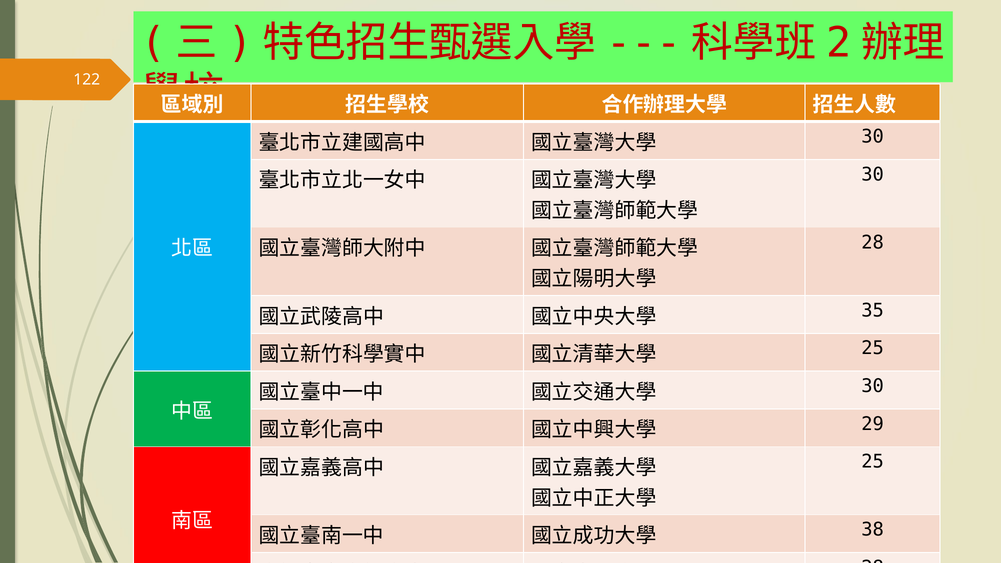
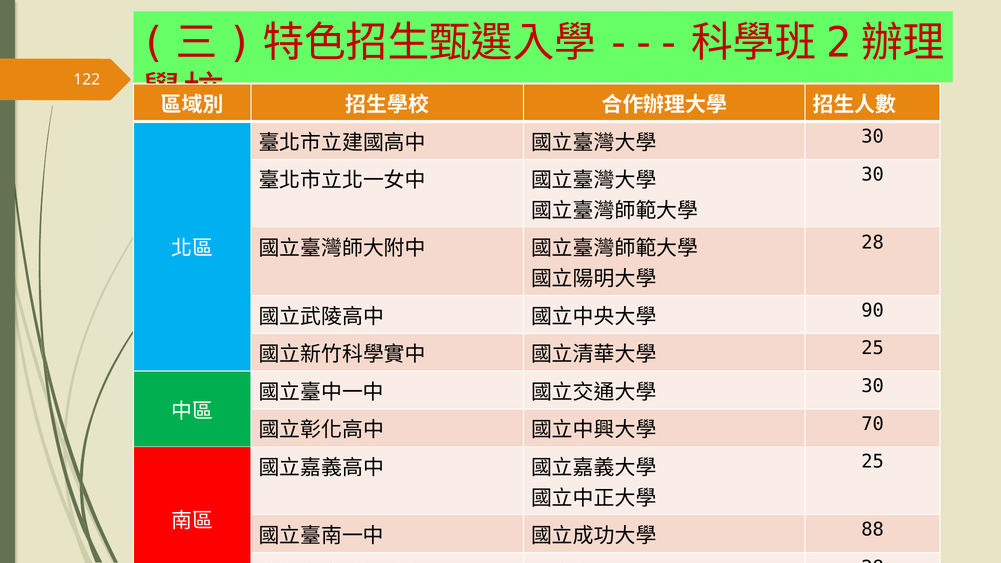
35: 35 -> 90
29: 29 -> 70
38: 38 -> 88
